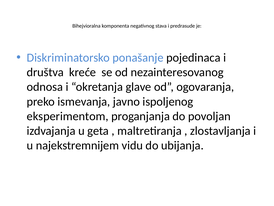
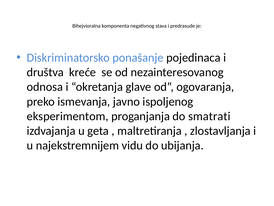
povoljan: povoljan -> smatrati
